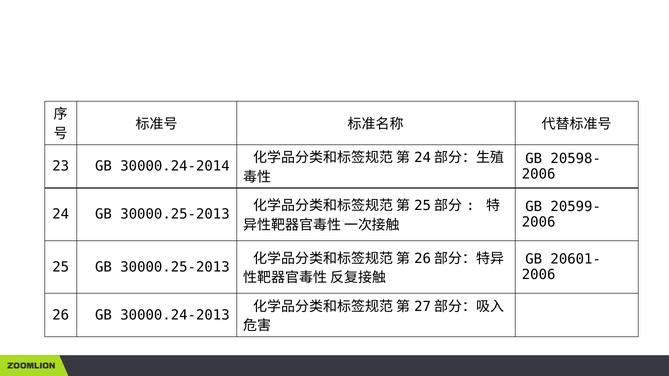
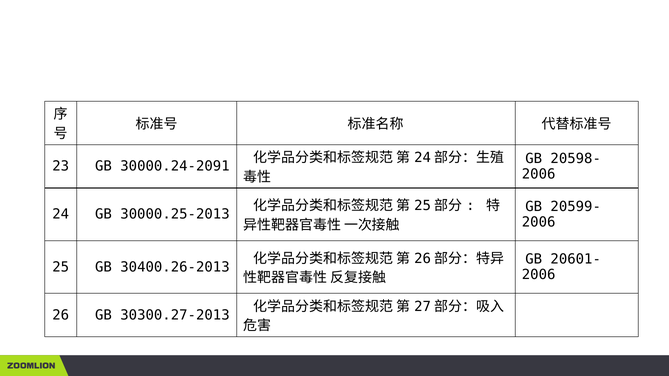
30000.24-2014: 30000.24-2014 -> 30000.24-2091
25 GB 30000.25-2013: 30000.25-2013 -> 30400.26-2013
30000.24-2013: 30000.24-2013 -> 30300.27-2013
